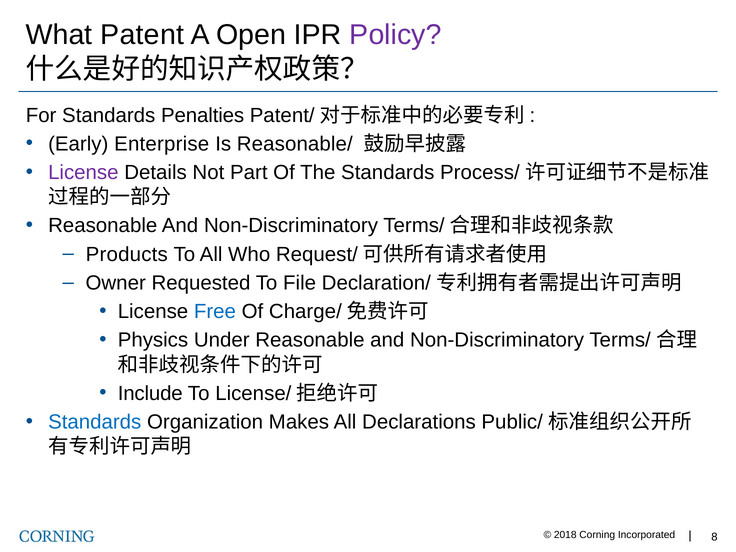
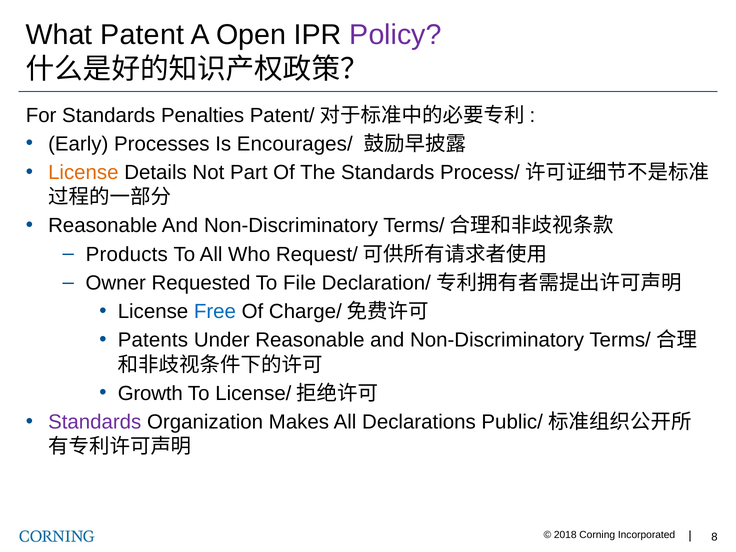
Enterprise: Enterprise -> Processes
Reasonable/: Reasonable/ -> Encourages/
License at (83, 173) colour: purple -> orange
Physics: Physics -> Patents
Include: Include -> Growth
Standards at (95, 422) colour: blue -> purple
